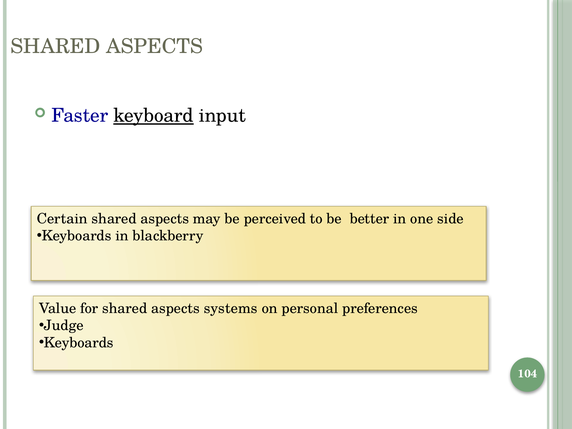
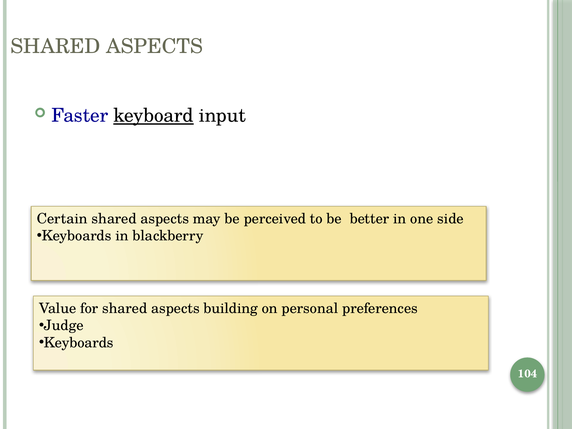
systems: systems -> building
